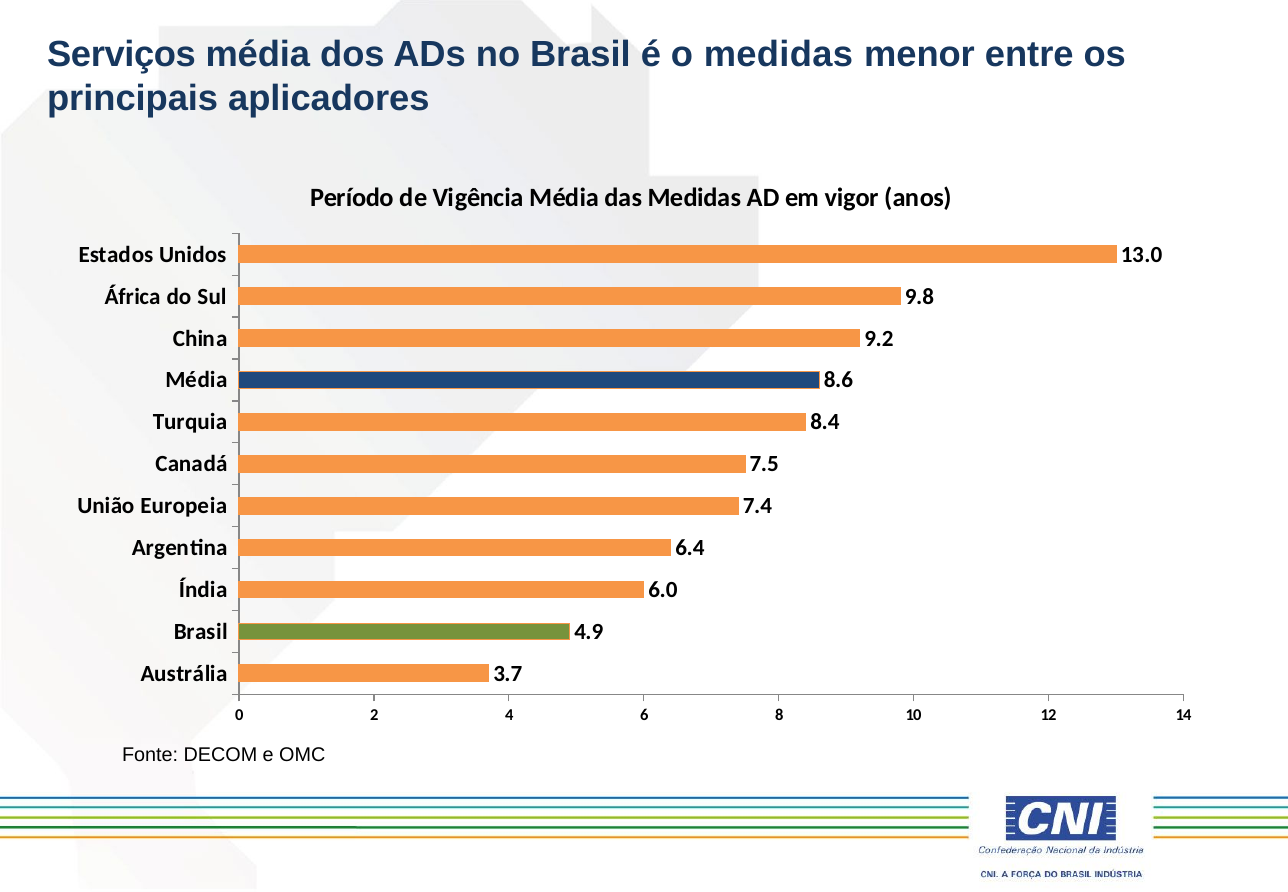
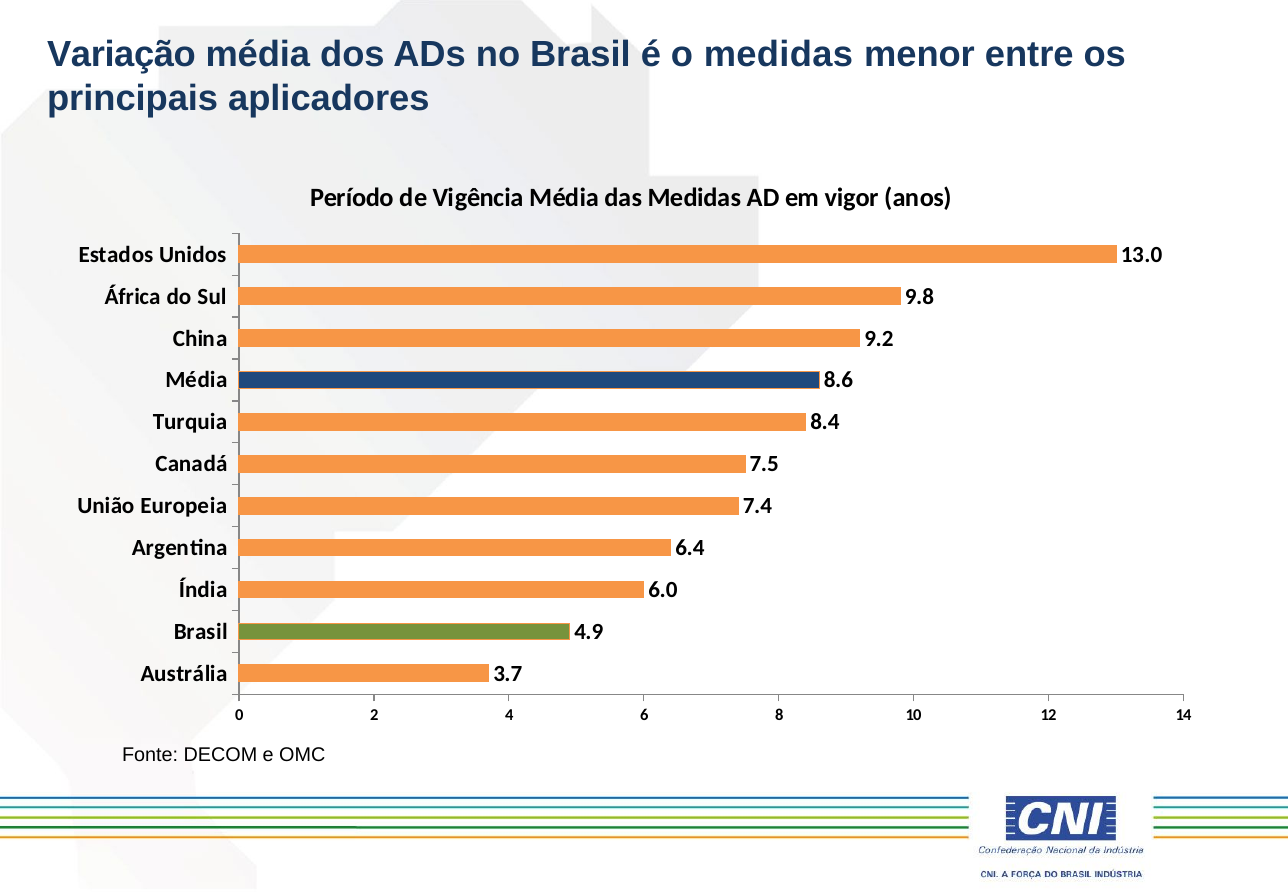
Serviços: Serviços -> Variação
